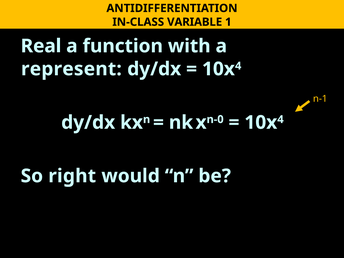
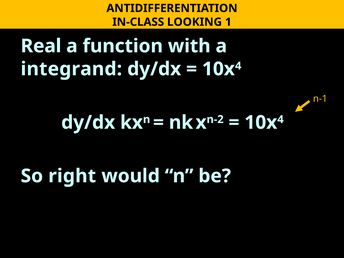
VARIABLE: VARIABLE -> LOOKING
represent: represent -> integrand
n-0: n-0 -> n-2
